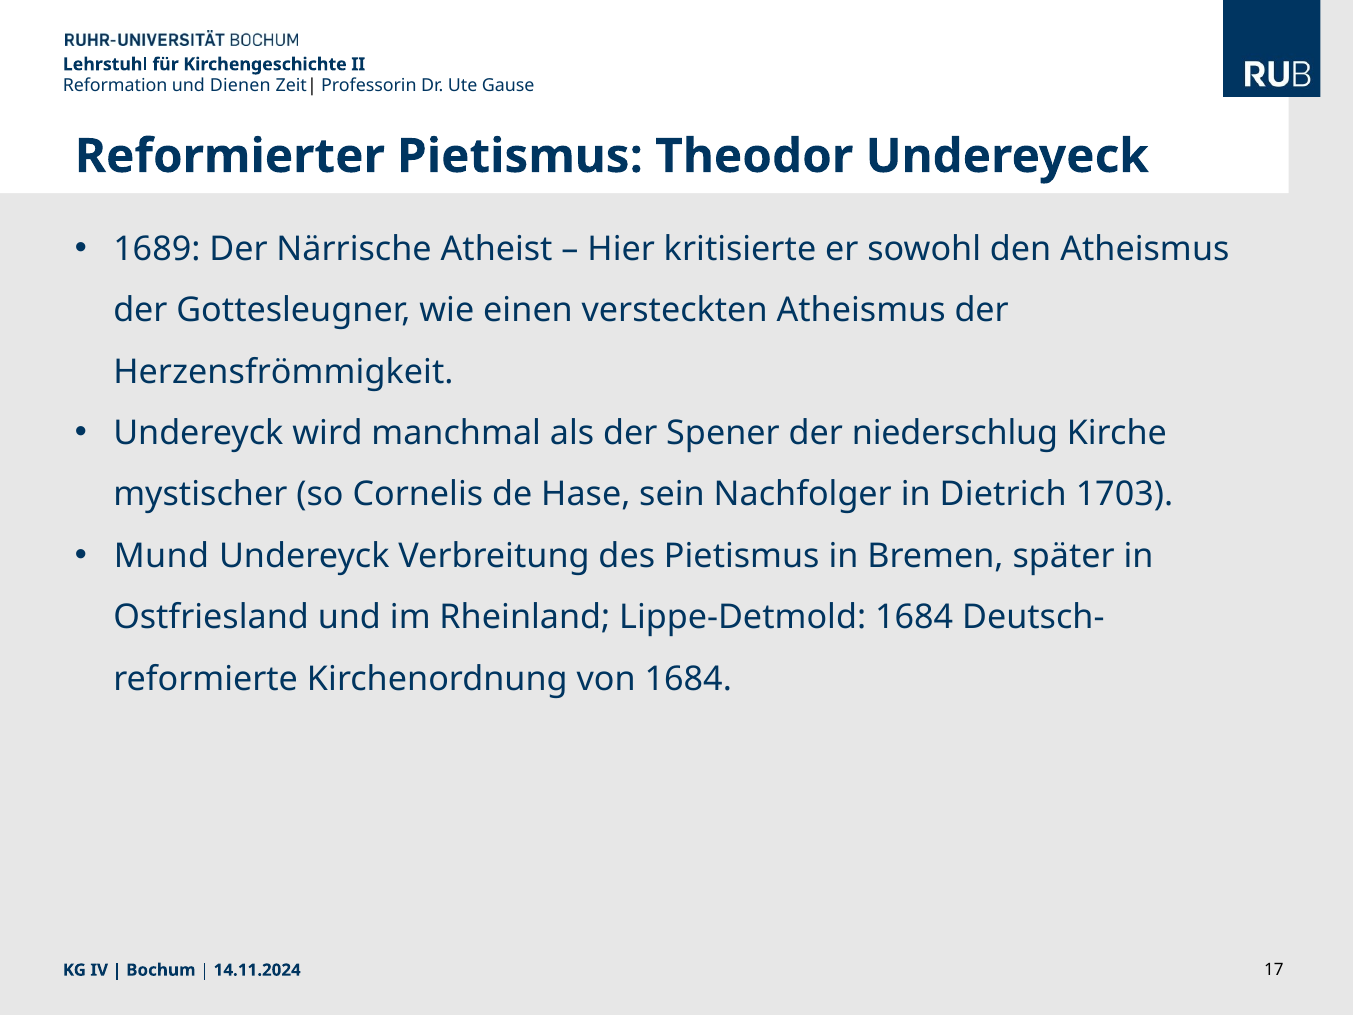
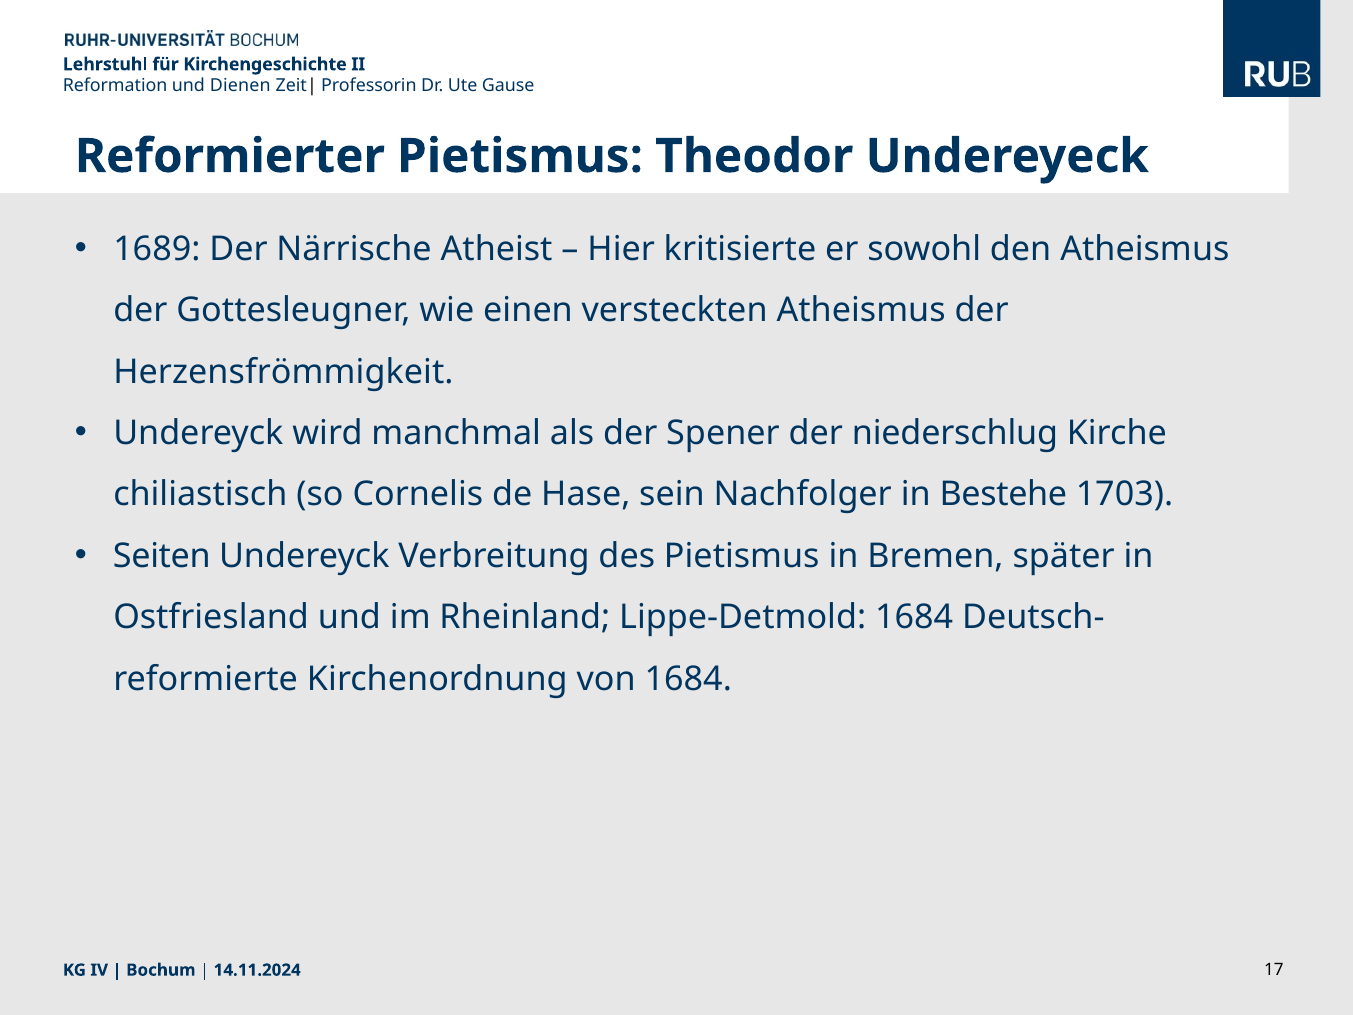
mystischer: mystischer -> chiliastisch
Dietrich: Dietrich -> Bestehe
Mund: Mund -> Seiten
